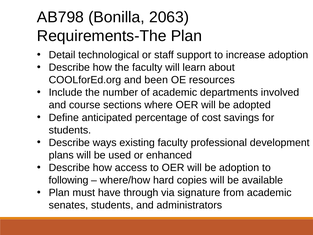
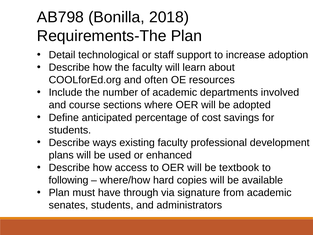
2063: 2063 -> 2018
been: been -> often
be adoption: adoption -> textbook
